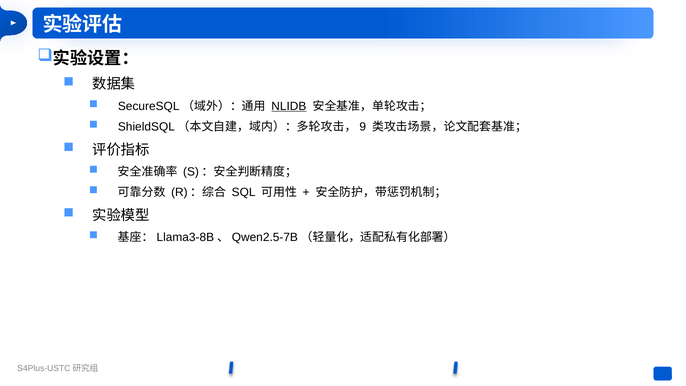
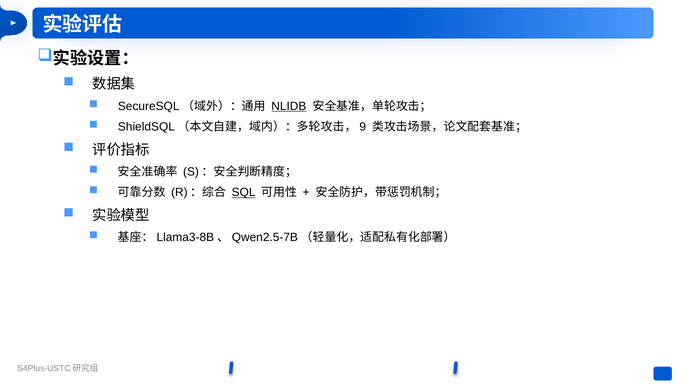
SQL underline: none -> present
